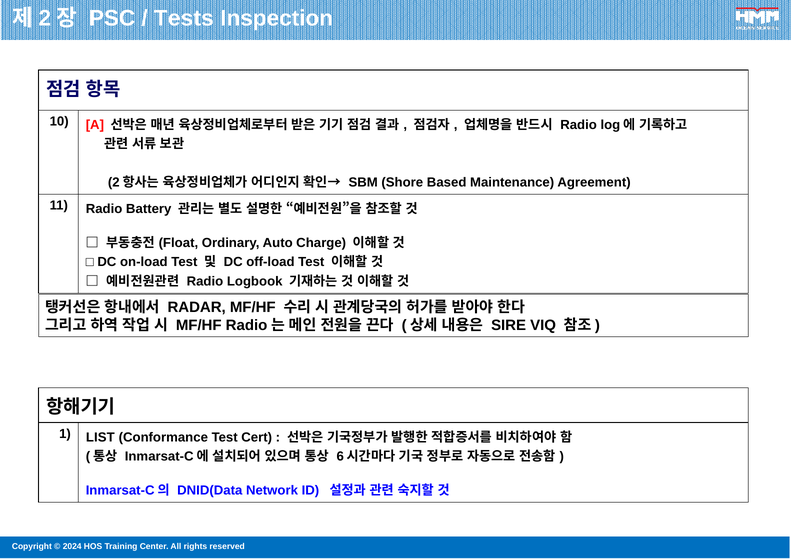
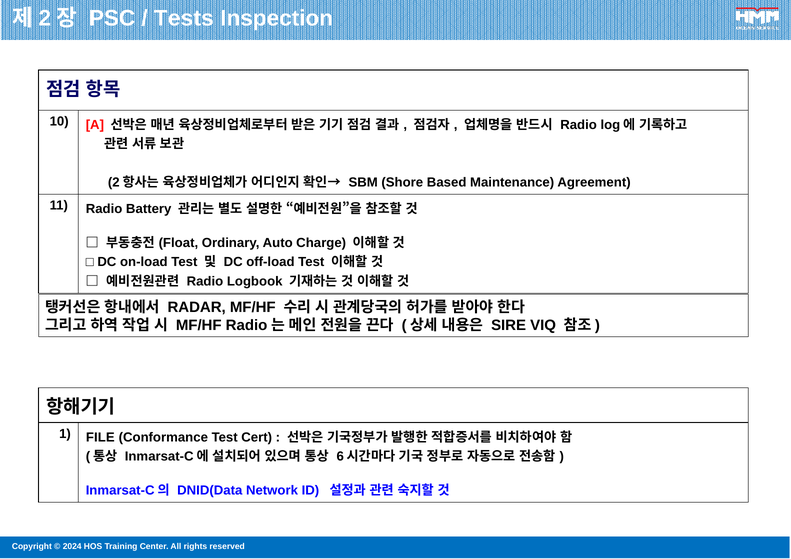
LIST: LIST -> FILE
